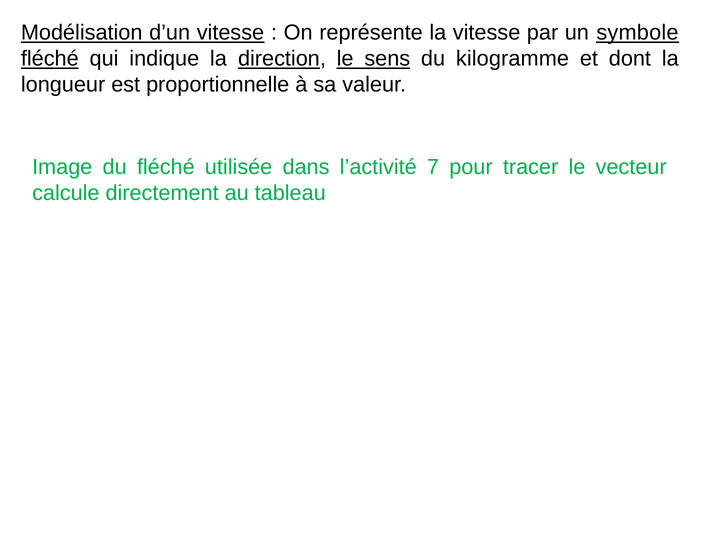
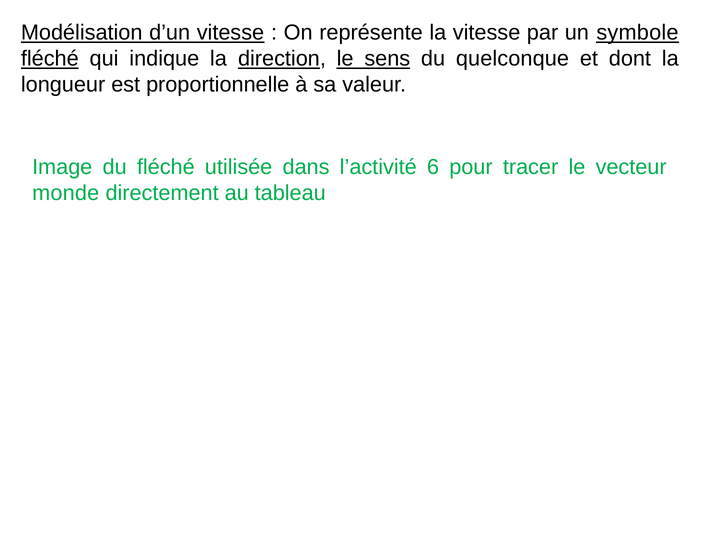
kilogramme: kilogramme -> quelconque
7: 7 -> 6
calcule: calcule -> monde
